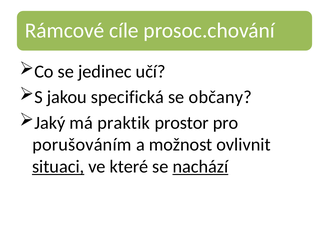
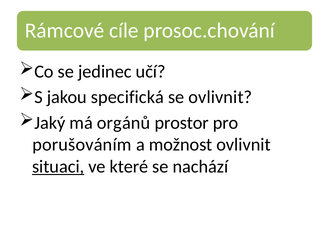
se občany: občany -> ovlivnit
praktik: praktik -> orgánů
nachází underline: present -> none
